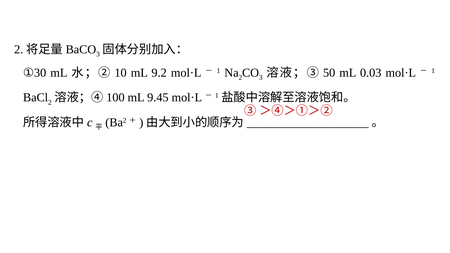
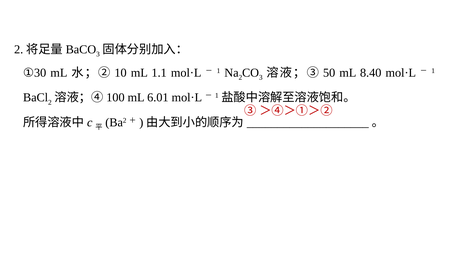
9.2: 9.2 -> 1.1
0.03: 0.03 -> 8.40
9.45: 9.45 -> 6.01
